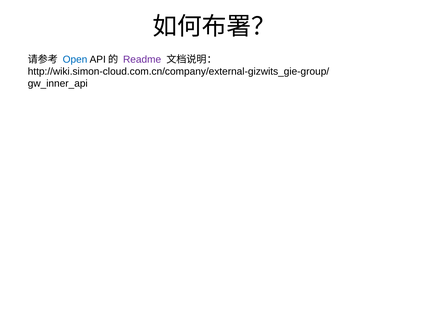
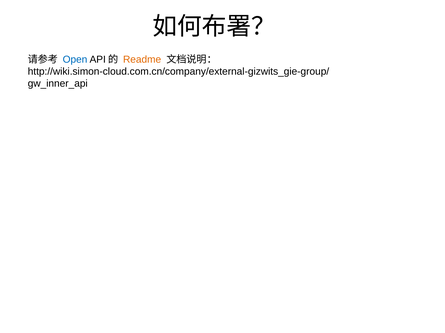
Readme colour: purple -> orange
